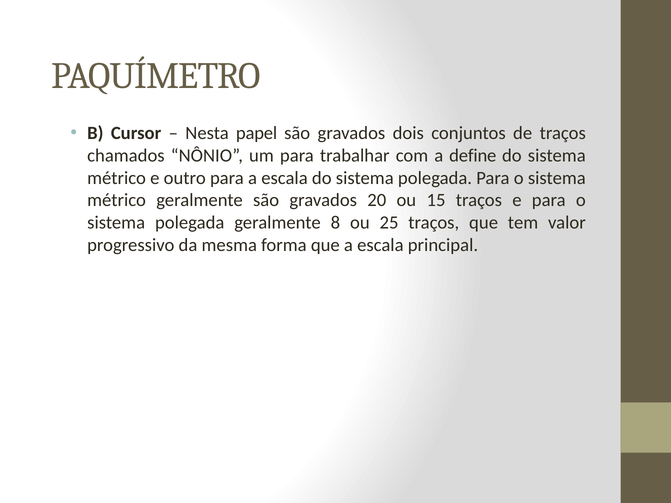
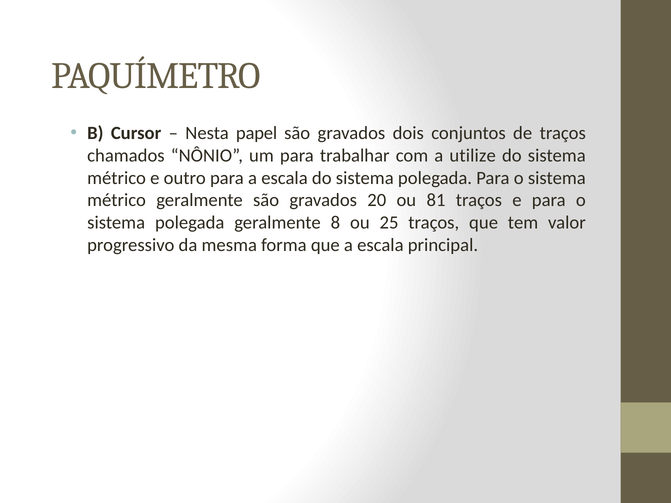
define: define -> utilize
15: 15 -> 81
